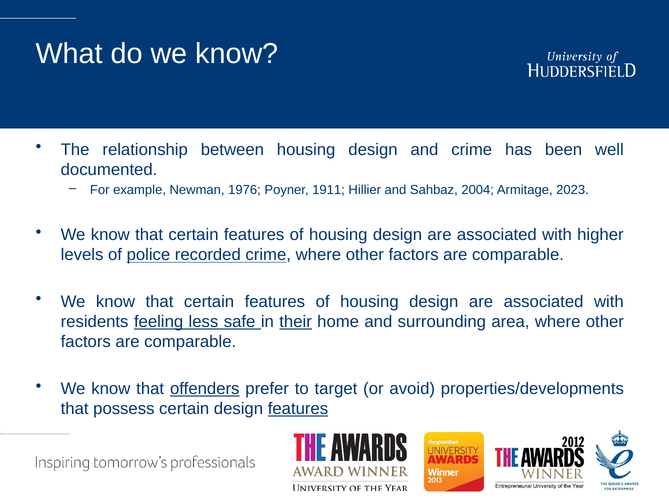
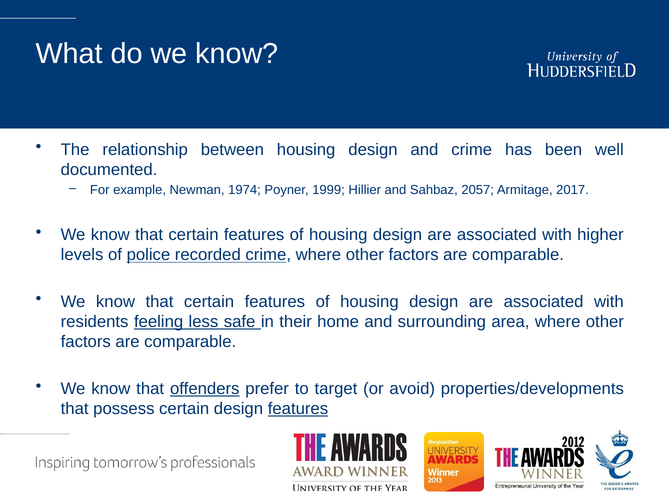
1976: 1976 -> 1974
1911: 1911 -> 1999
2004: 2004 -> 2057
2023: 2023 -> 2017
their underline: present -> none
